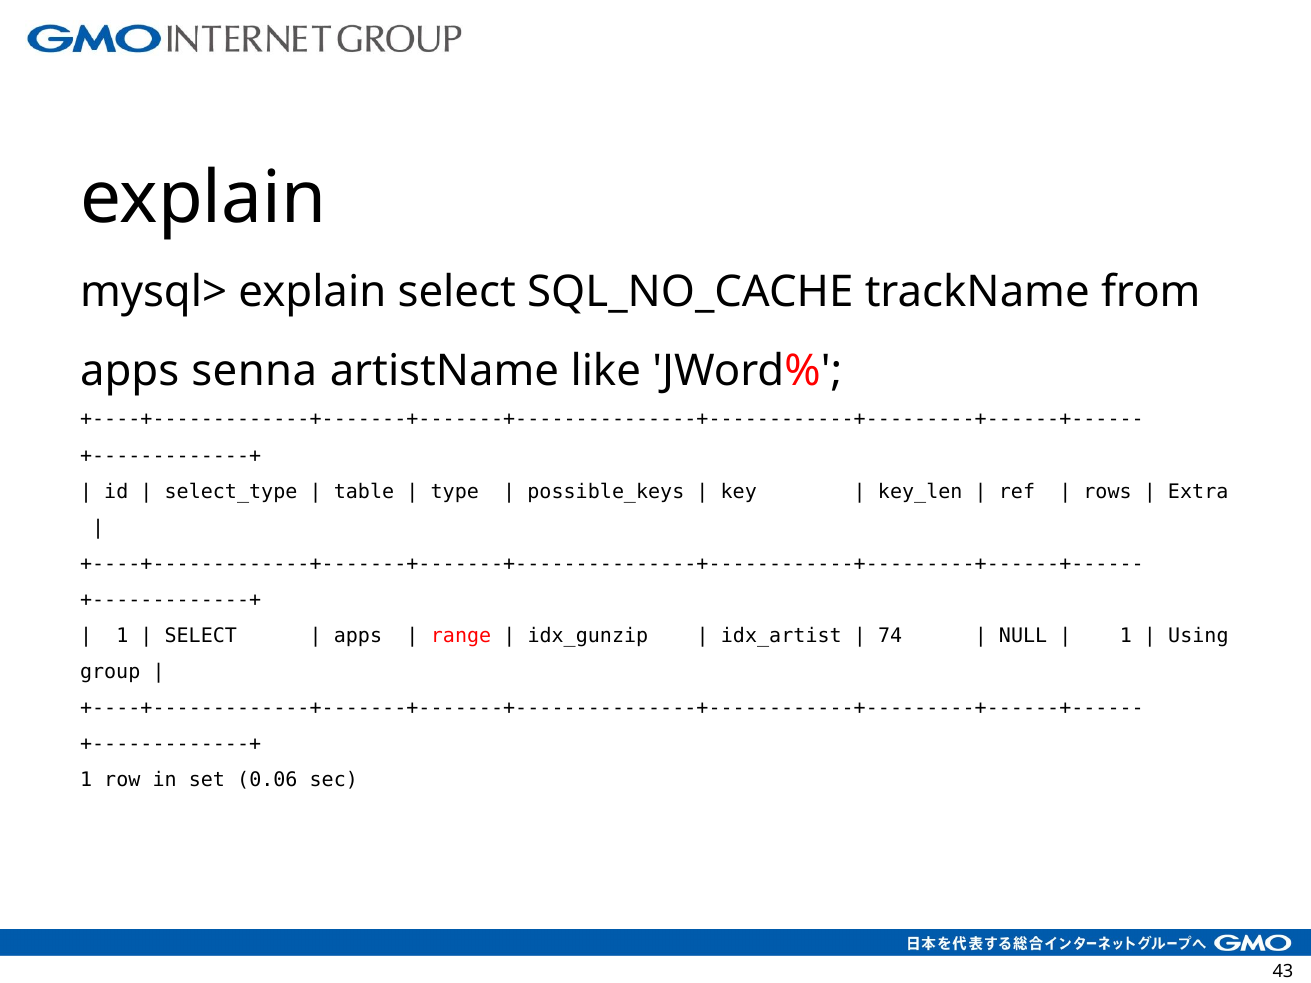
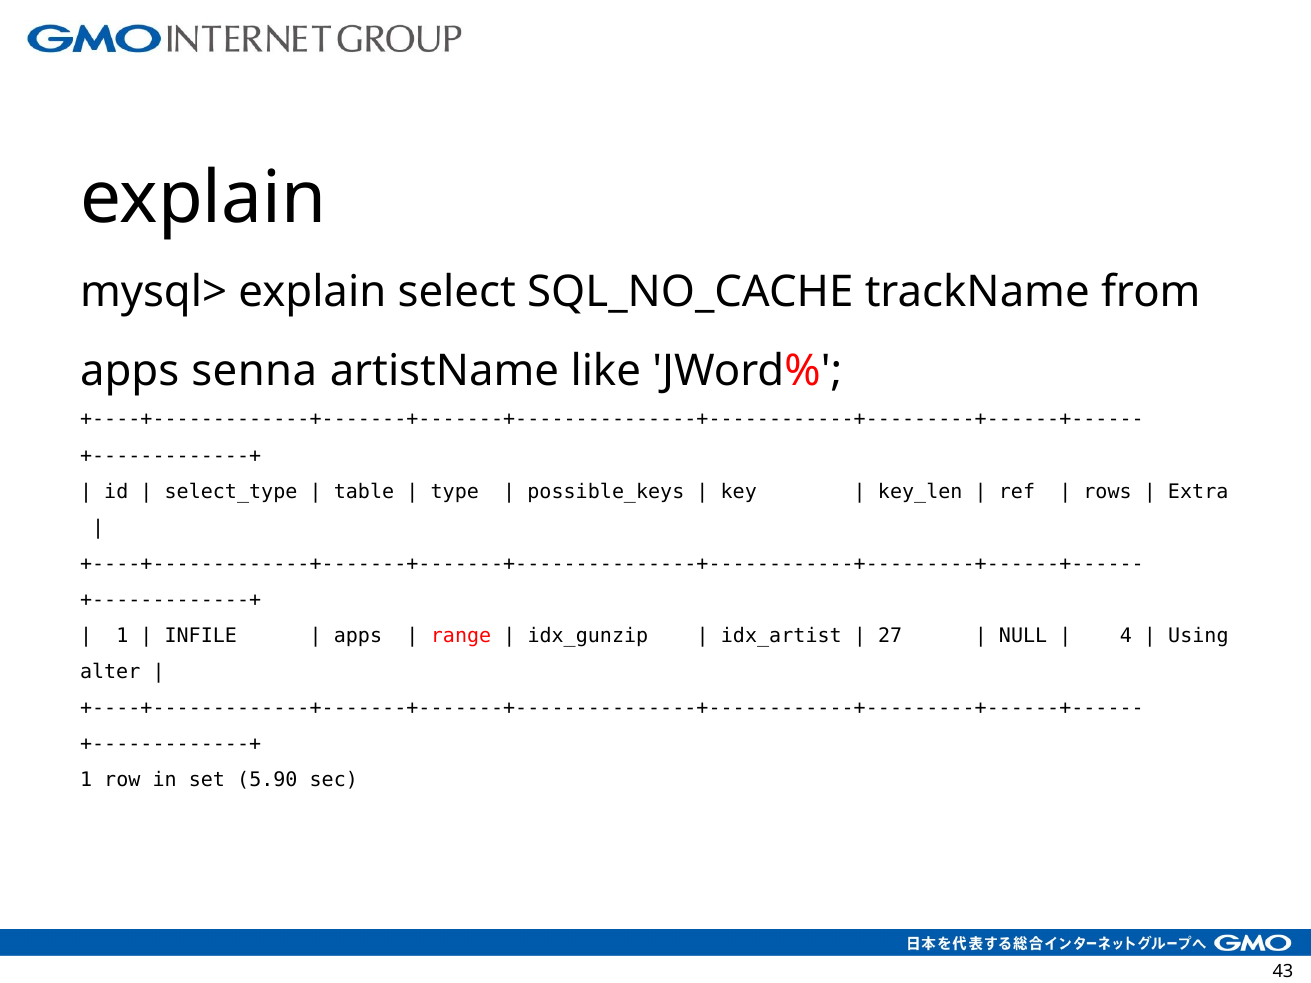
SELECT at (201, 636): SELECT -> INFILE
74: 74 -> 27
1 at (1126, 636): 1 -> 4
group: group -> alter
0.06: 0.06 -> 5.90
